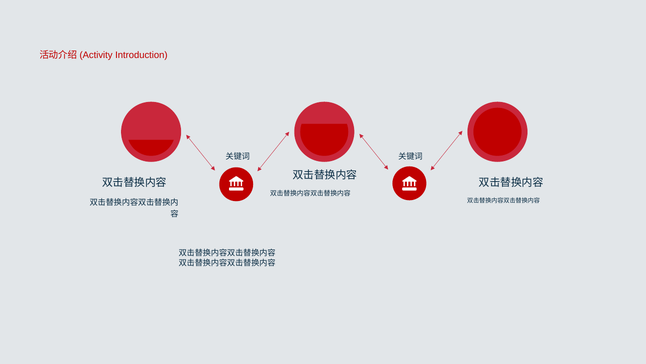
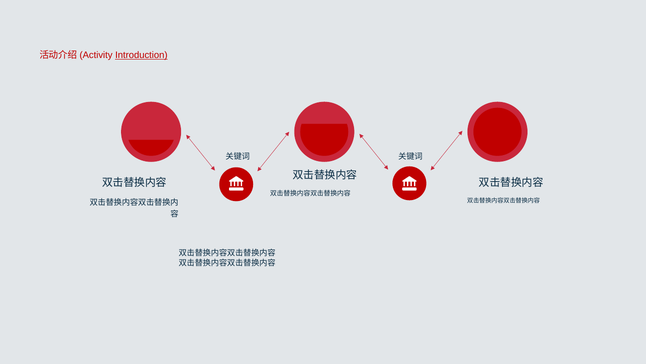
Introduction underline: none -> present
